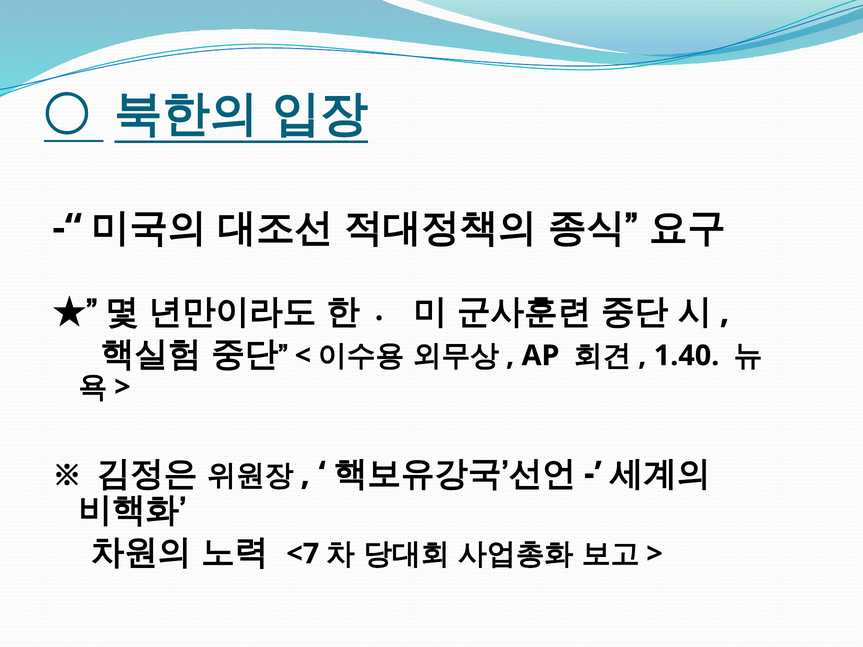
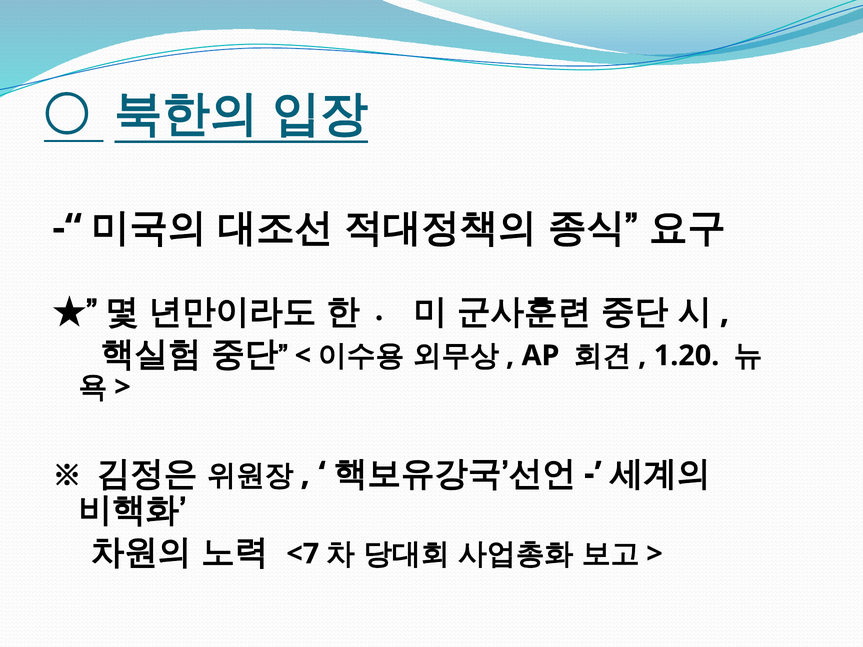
1.40: 1.40 -> 1.20
